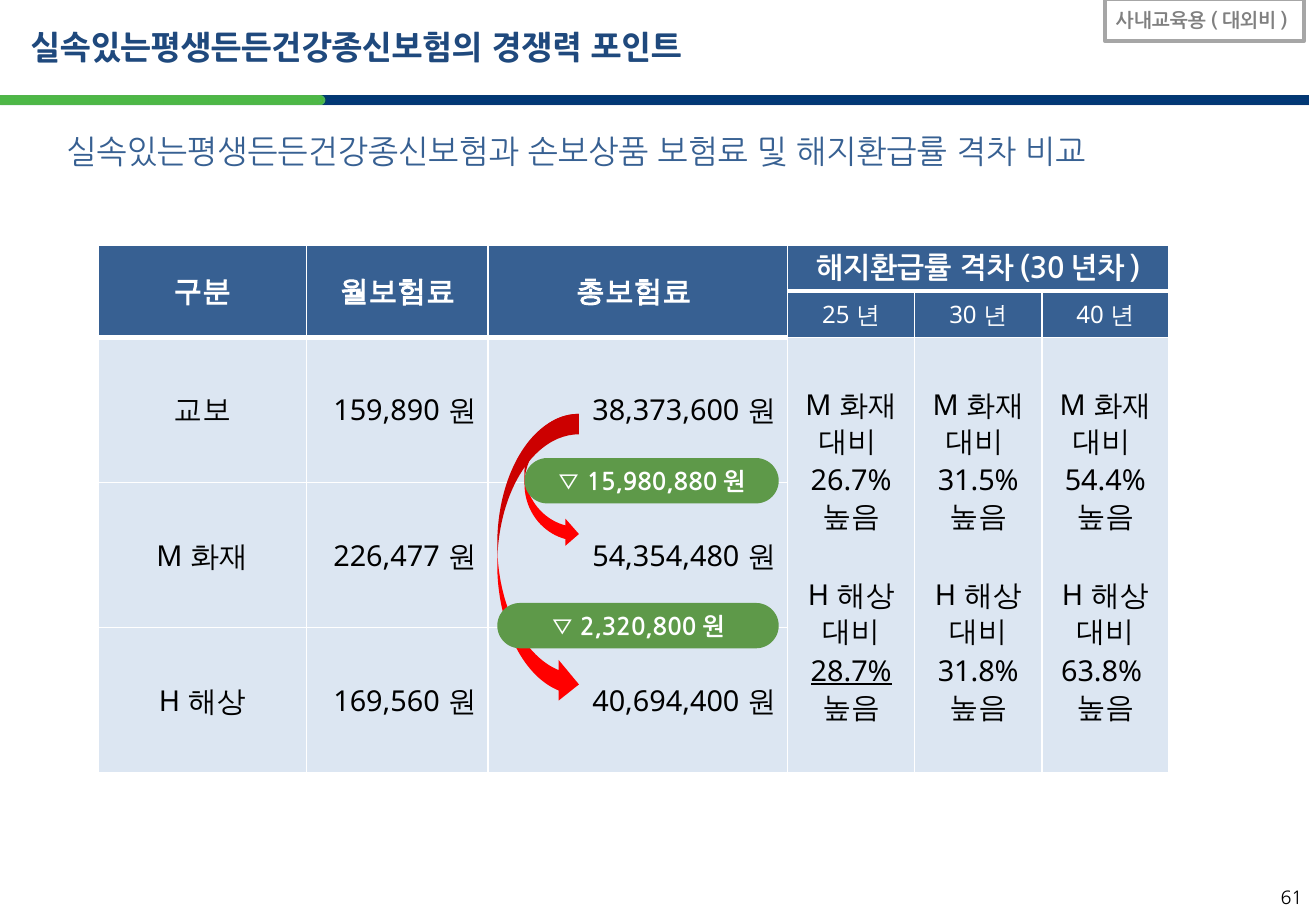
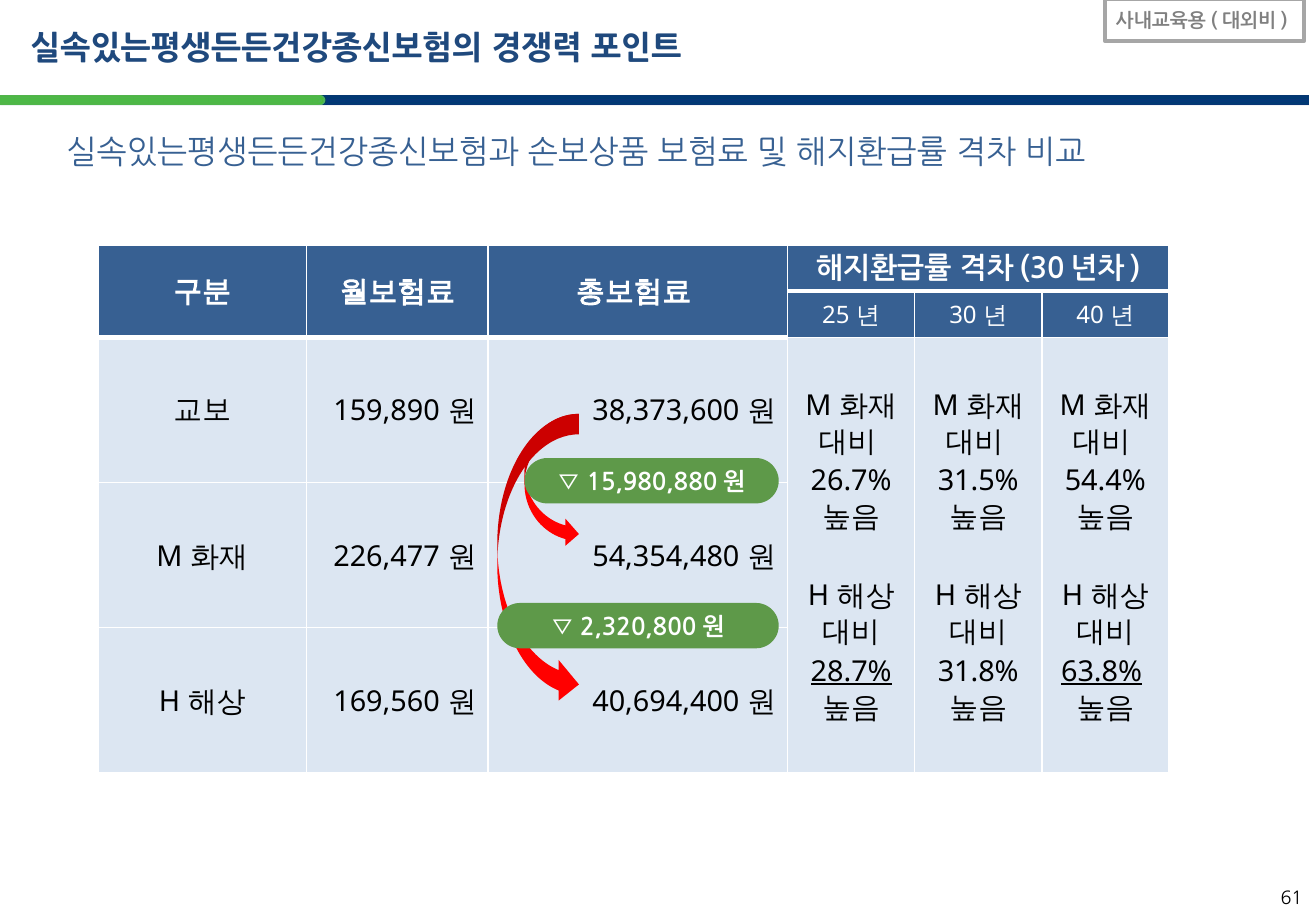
63.8% underline: none -> present
